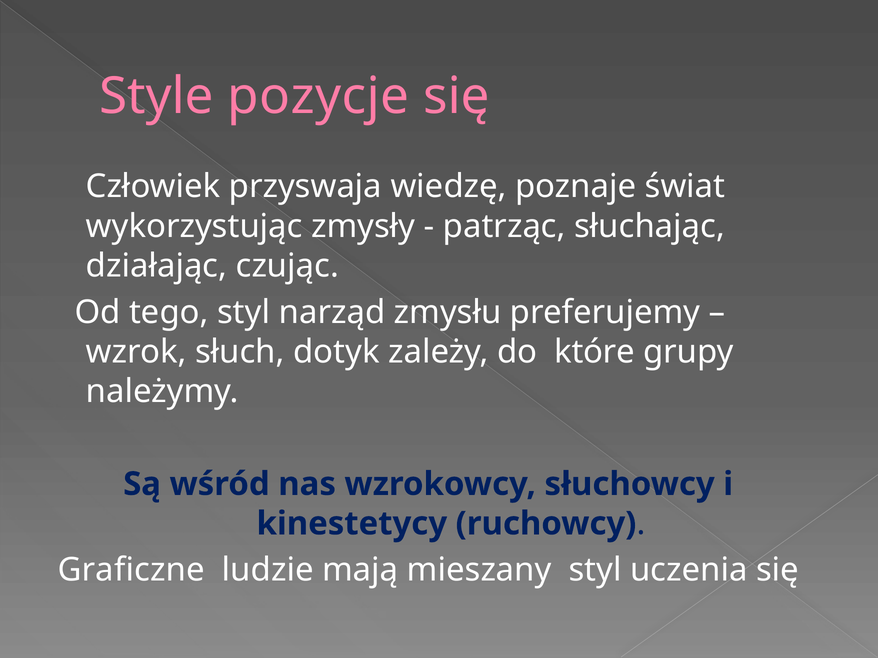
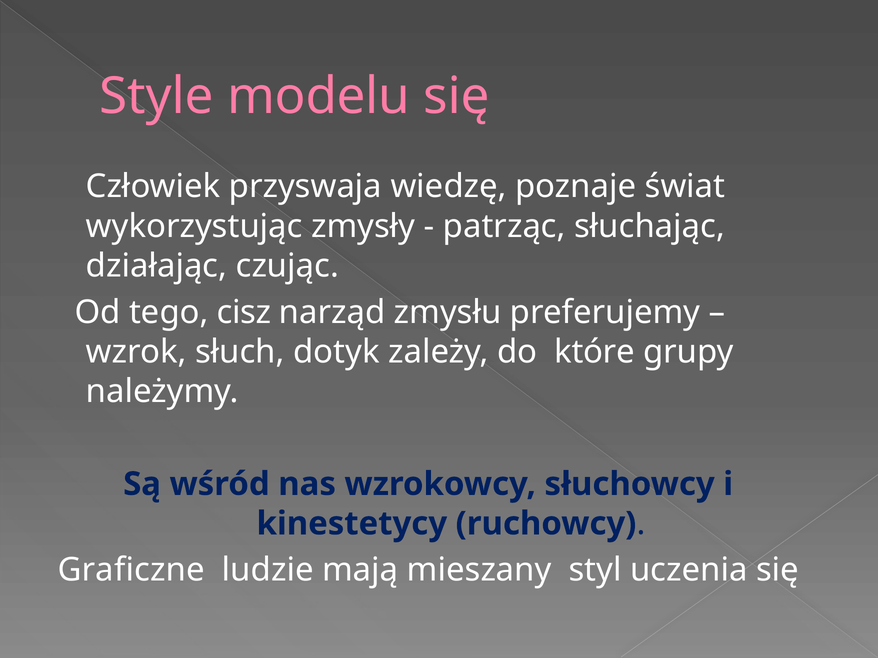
pozycje: pozycje -> modelu
tego styl: styl -> cisz
